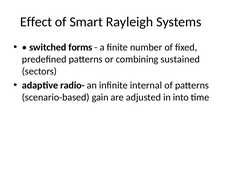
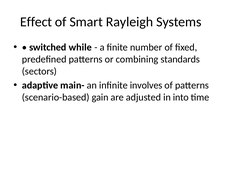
forms: forms -> while
sustained: sustained -> standards
radio-: radio- -> main-
internal: internal -> involves
